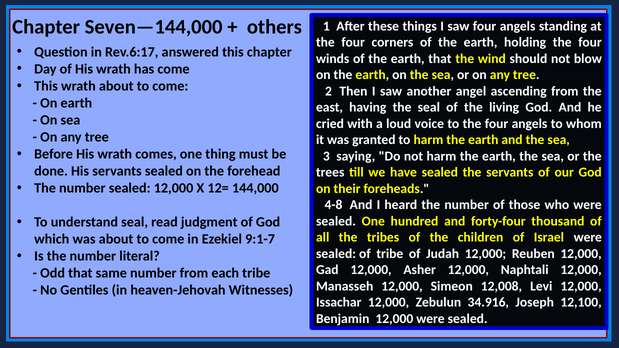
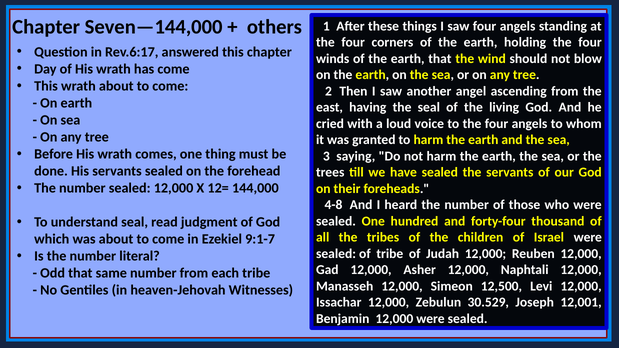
12,008: 12,008 -> 12,500
34.916: 34.916 -> 30.529
12,100: 12,100 -> 12,001
